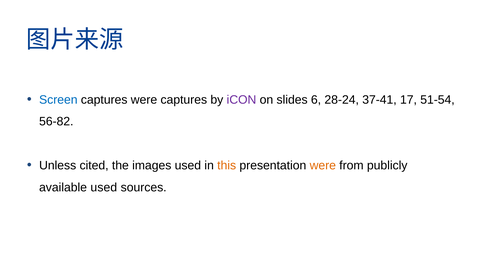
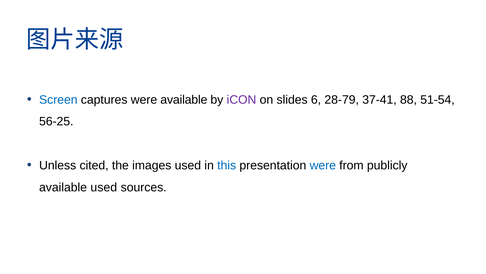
were captures: captures -> available
28-24: 28-24 -> 28-79
17: 17 -> 88
56-82: 56-82 -> 56-25
this colour: orange -> blue
were at (323, 165) colour: orange -> blue
